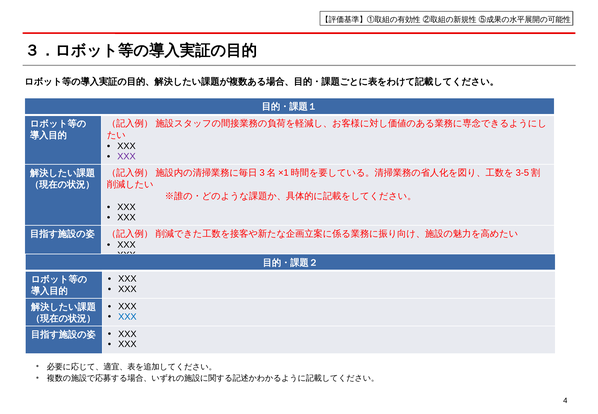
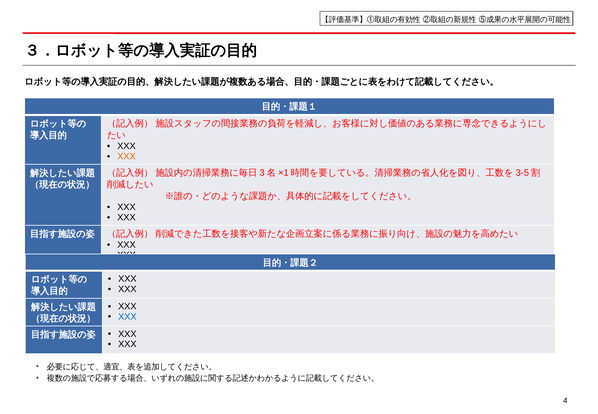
XXX at (126, 157) colour: purple -> orange
